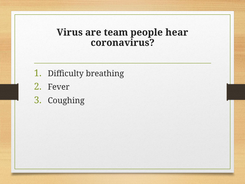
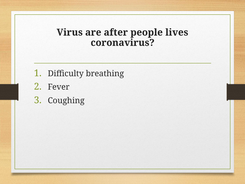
team: team -> after
hear: hear -> lives
